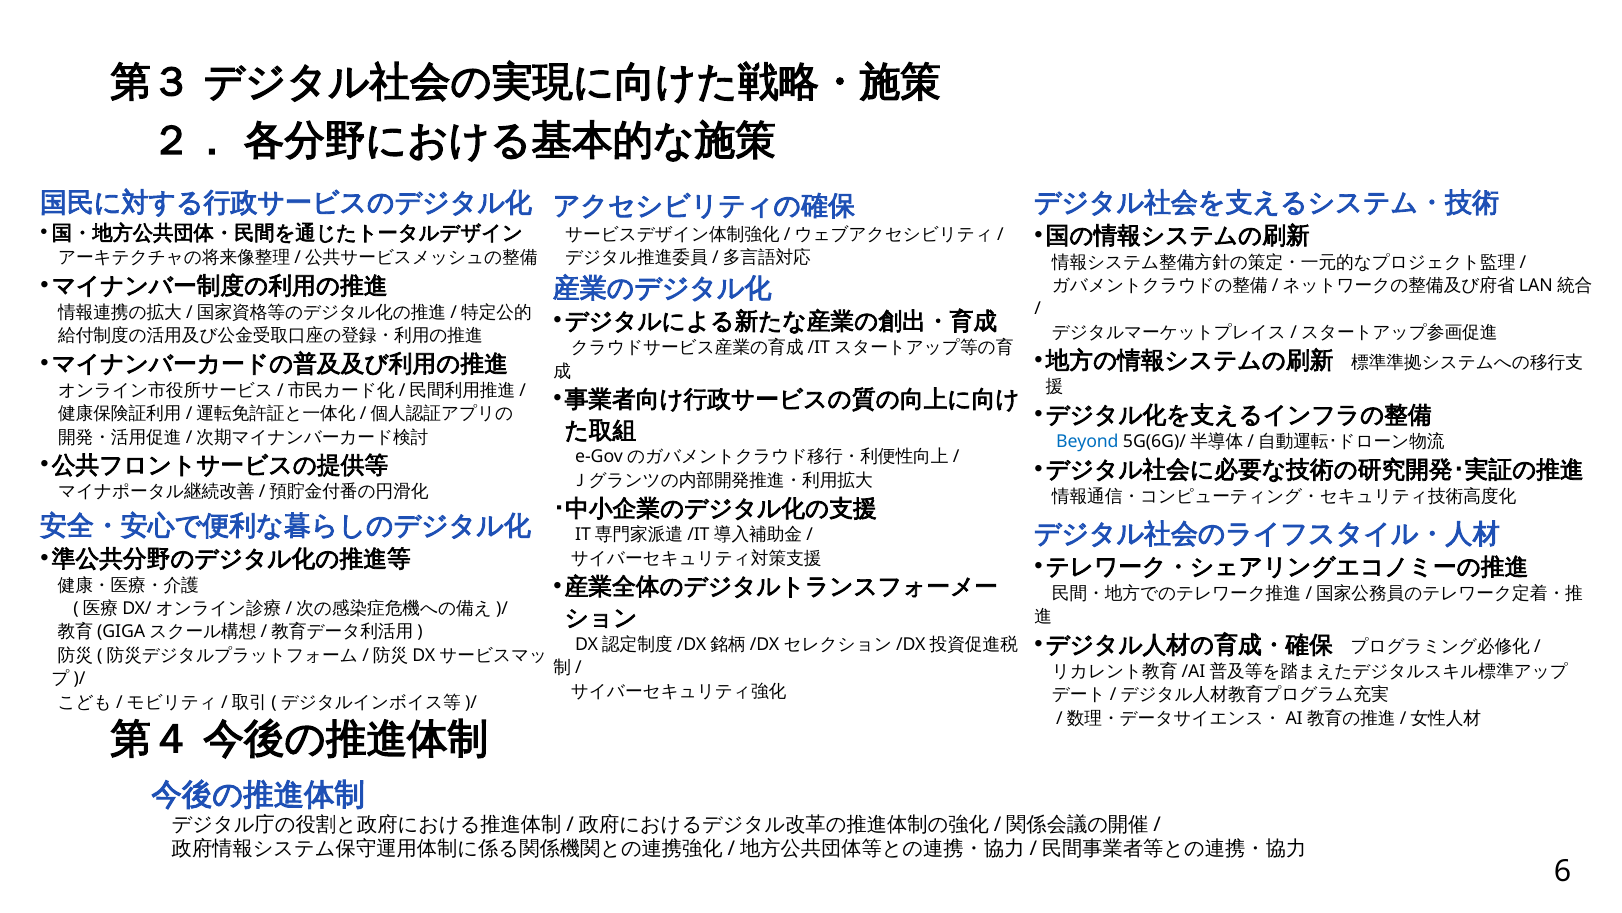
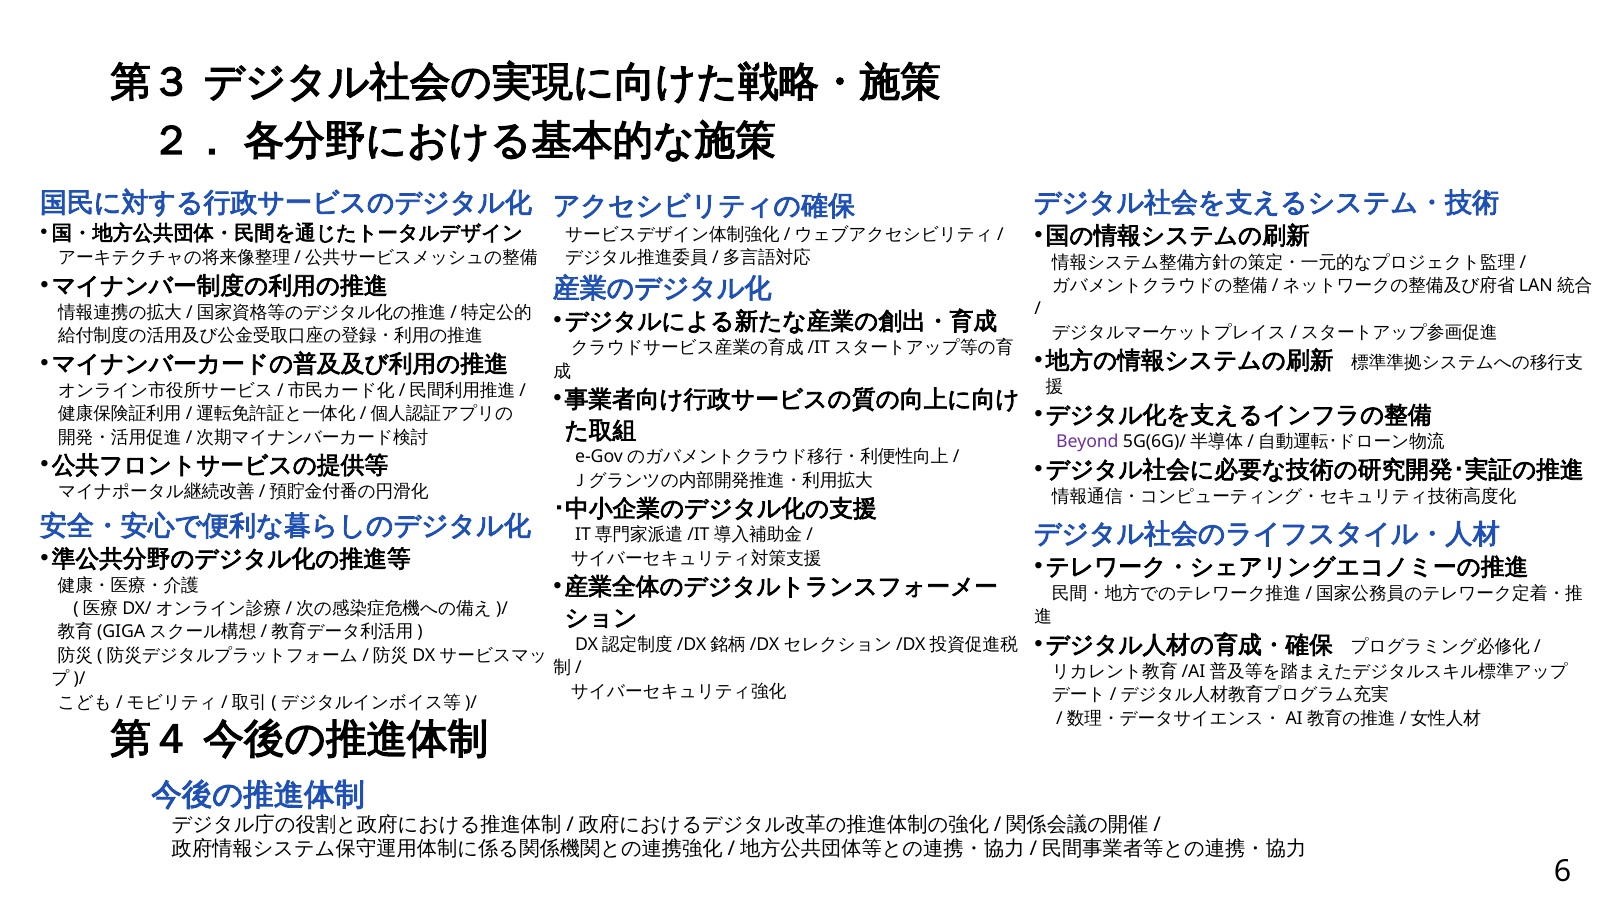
Beyond colour: blue -> purple
